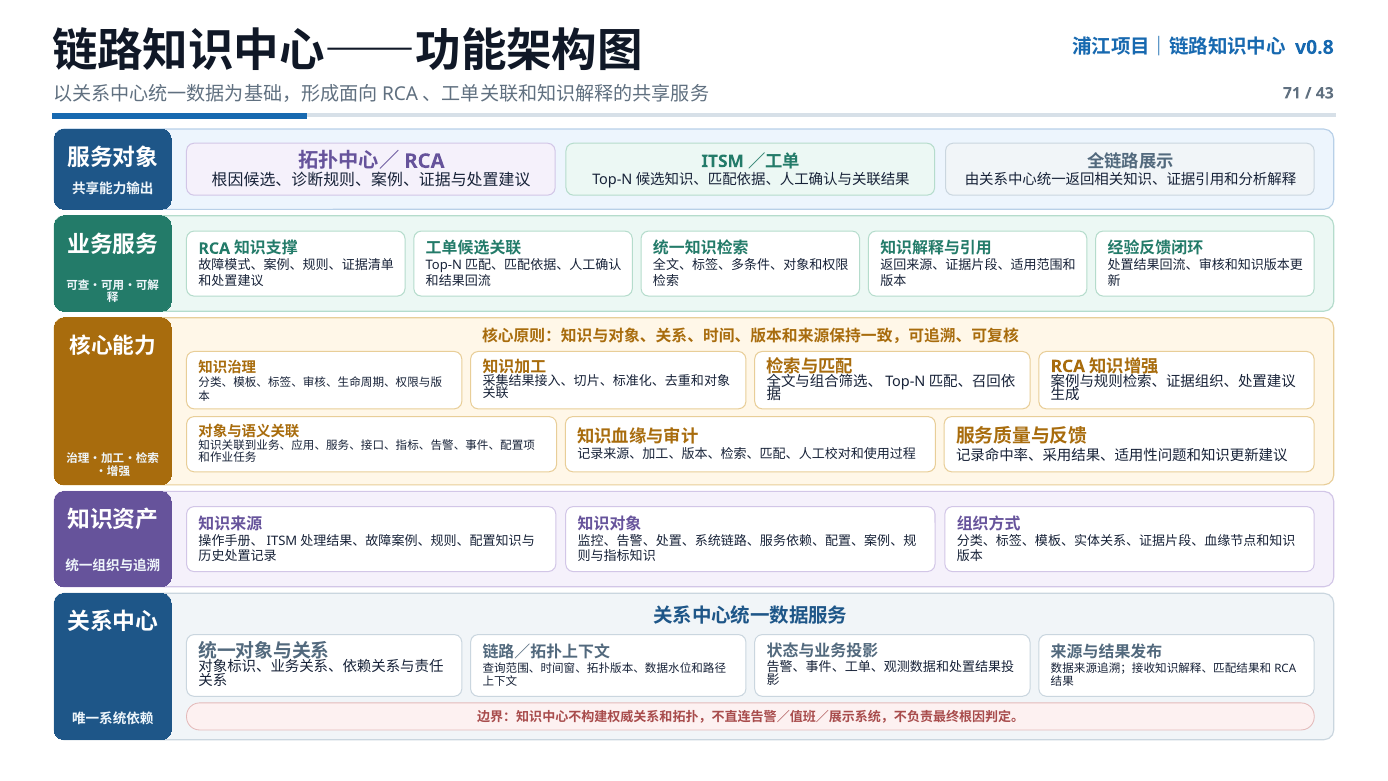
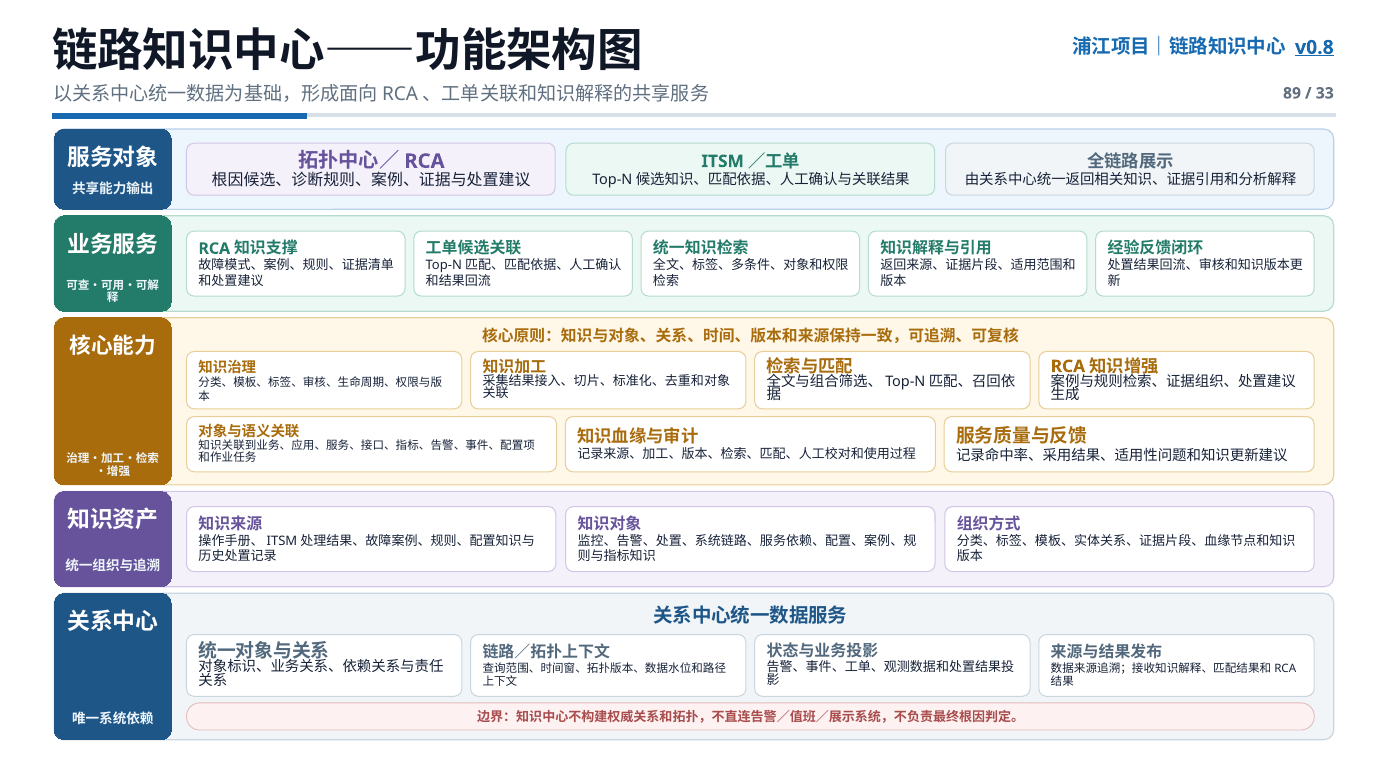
v0.8 underline: none -> present
71: 71 -> 89
43: 43 -> 33
